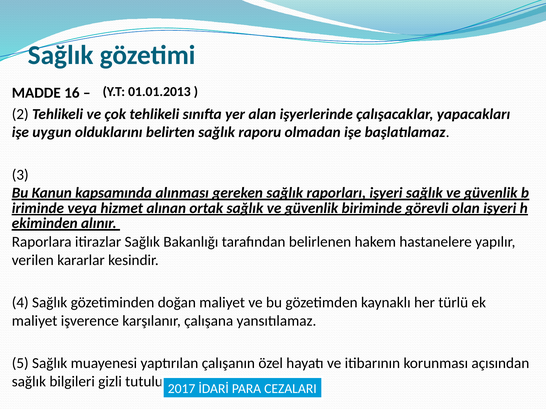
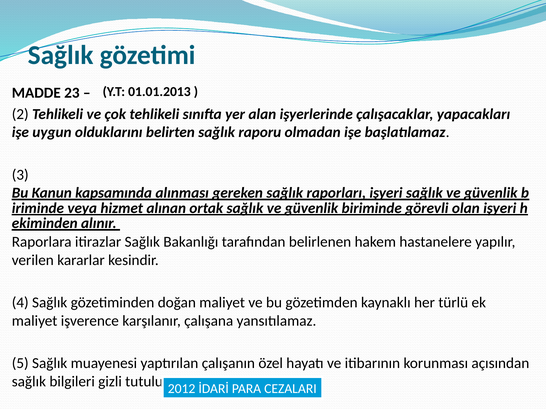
16: 16 -> 23
2017: 2017 -> 2012
